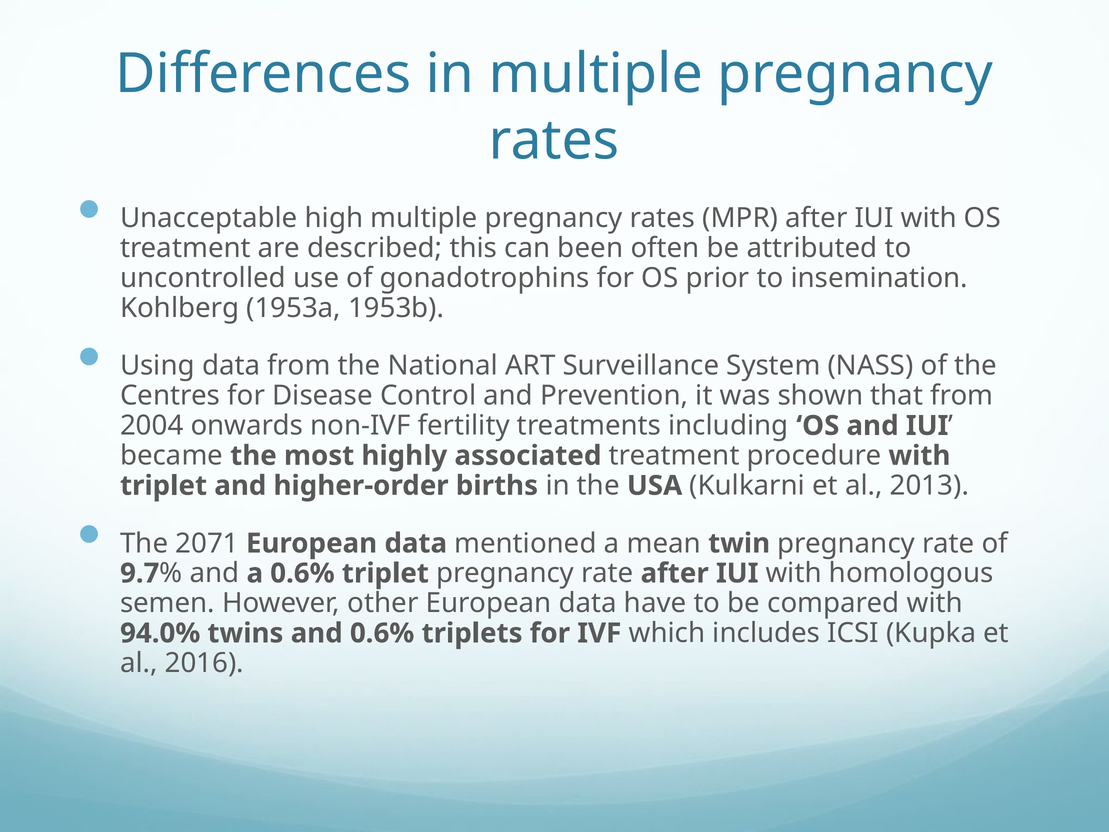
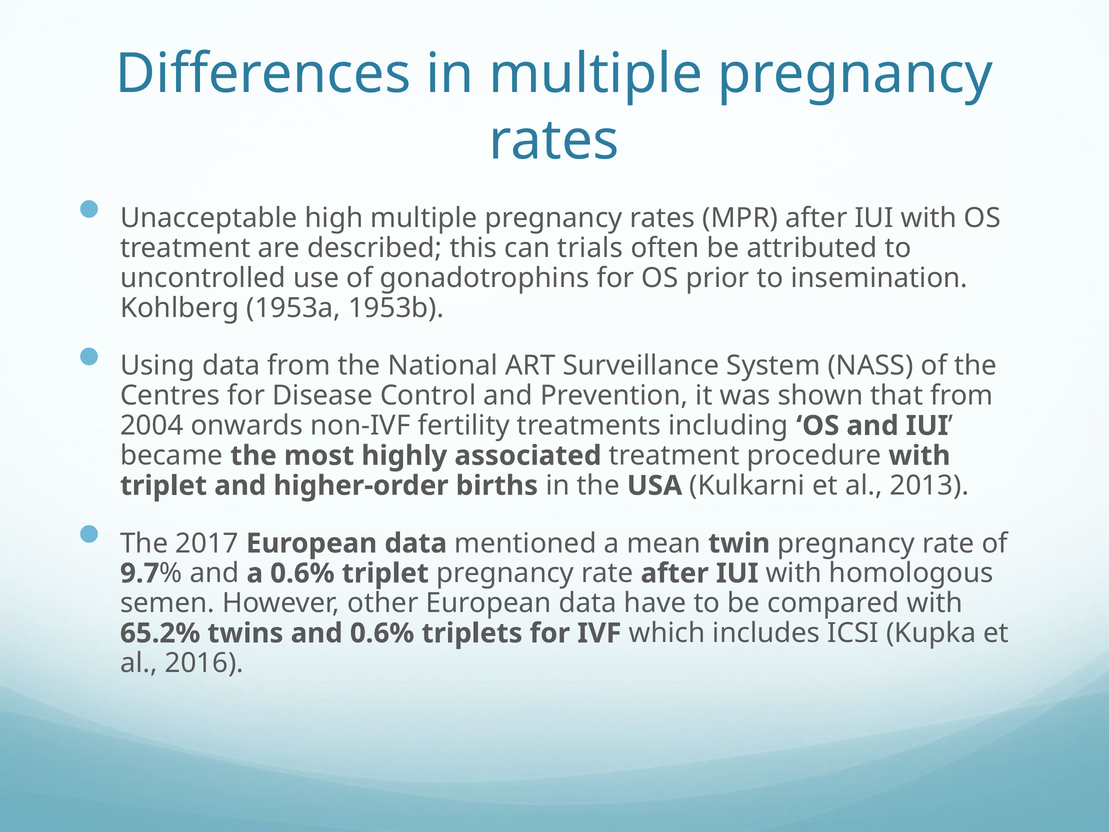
been: been -> trials
2071: 2071 -> 2017
94.0%: 94.0% -> 65.2%
